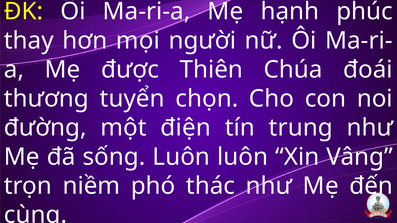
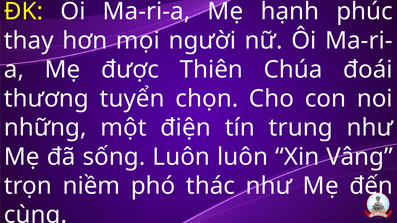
đường: đường -> những
